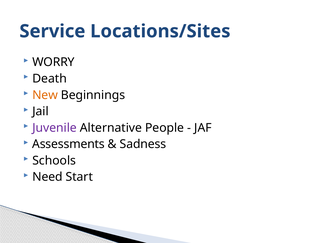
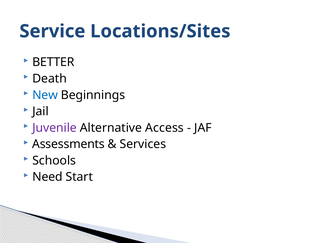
WORRY: WORRY -> BETTER
New colour: orange -> blue
People: People -> Access
Sadness: Sadness -> Services
